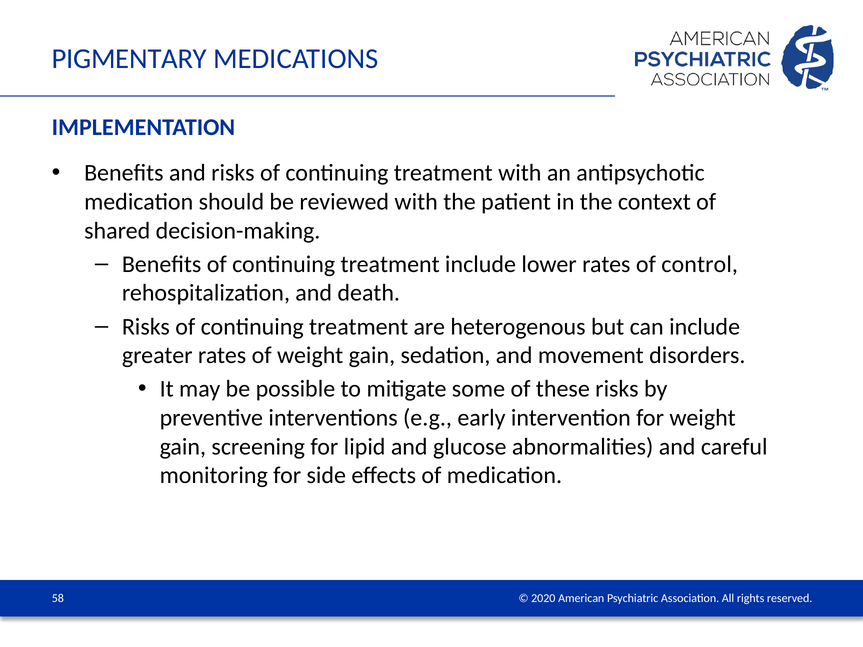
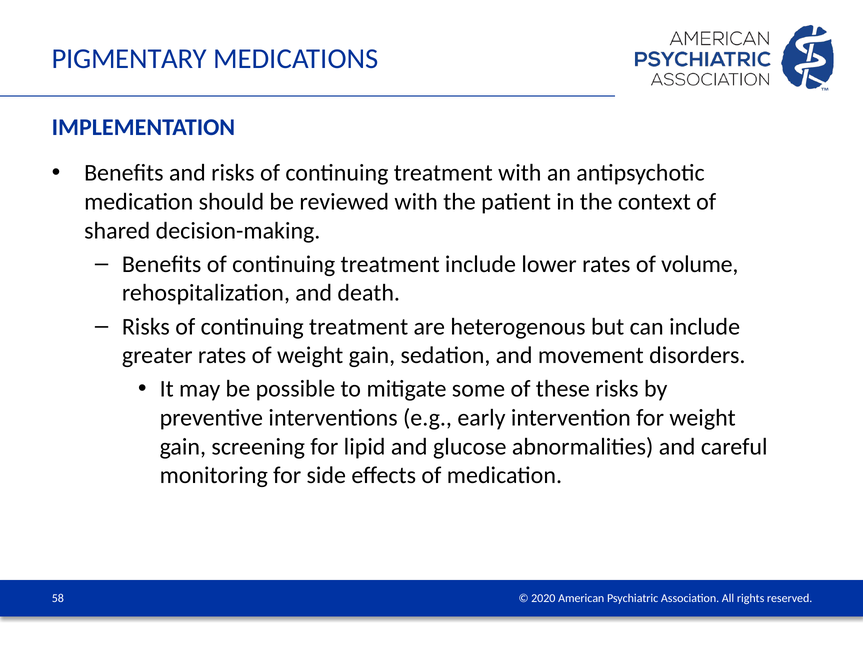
control: control -> volume
